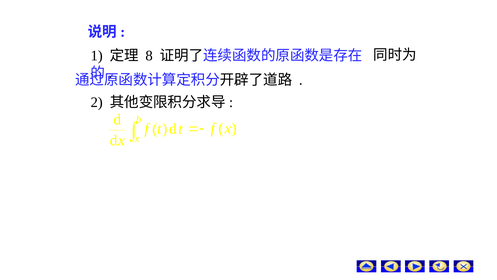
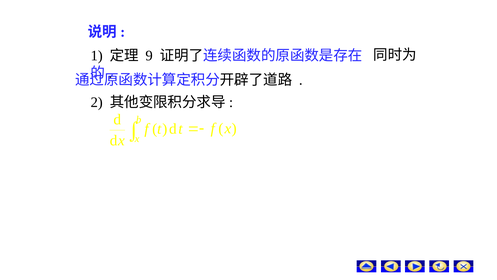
8: 8 -> 9
